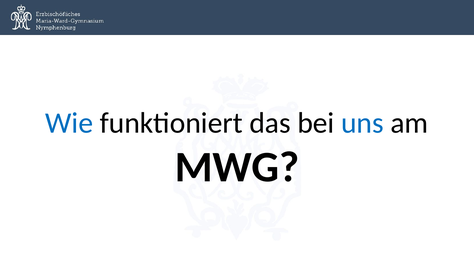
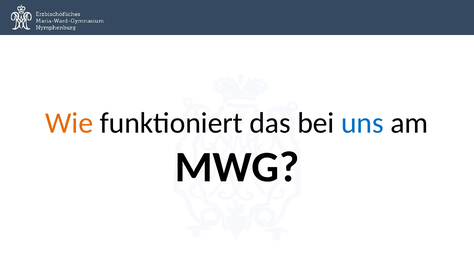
Wie colour: blue -> orange
